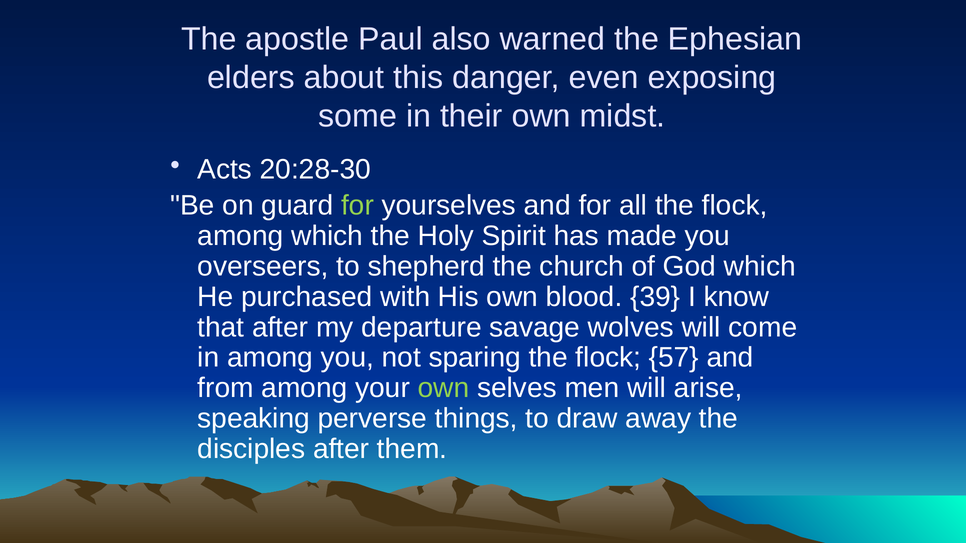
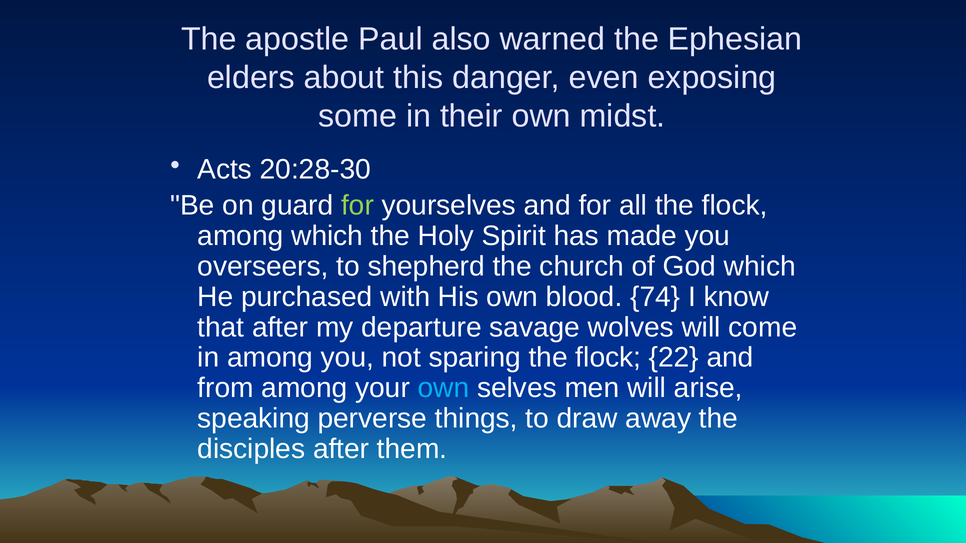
39: 39 -> 74
57: 57 -> 22
own at (443, 388) colour: light green -> light blue
